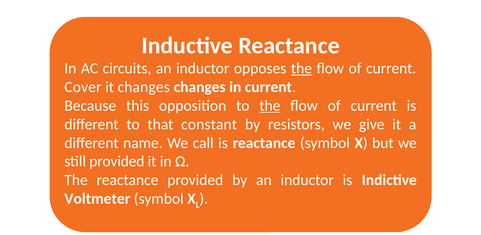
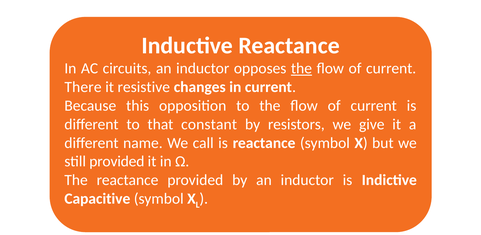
Cover: Cover -> There
it changes: changes -> resistive
the at (270, 106) underline: present -> none
Voltmeter: Voltmeter -> Capacitive
